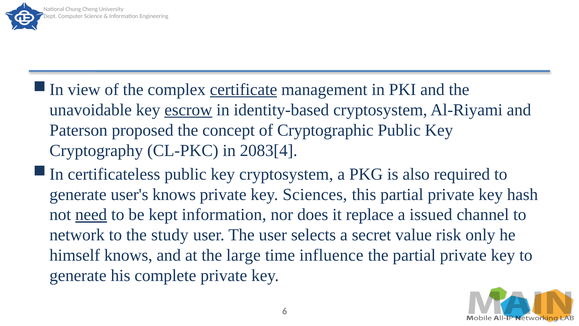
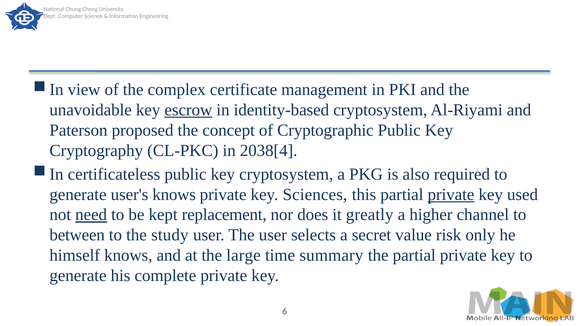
certificate underline: present -> none
2083[4: 2083[4 -> 2038[4
private at (451, 194) underline: none -> present
hash: hash -> used
kept information: information -> replacement
replace: replace -> greatly
issued: issued -> higher
network: network -> between
influence: influence -> summary
